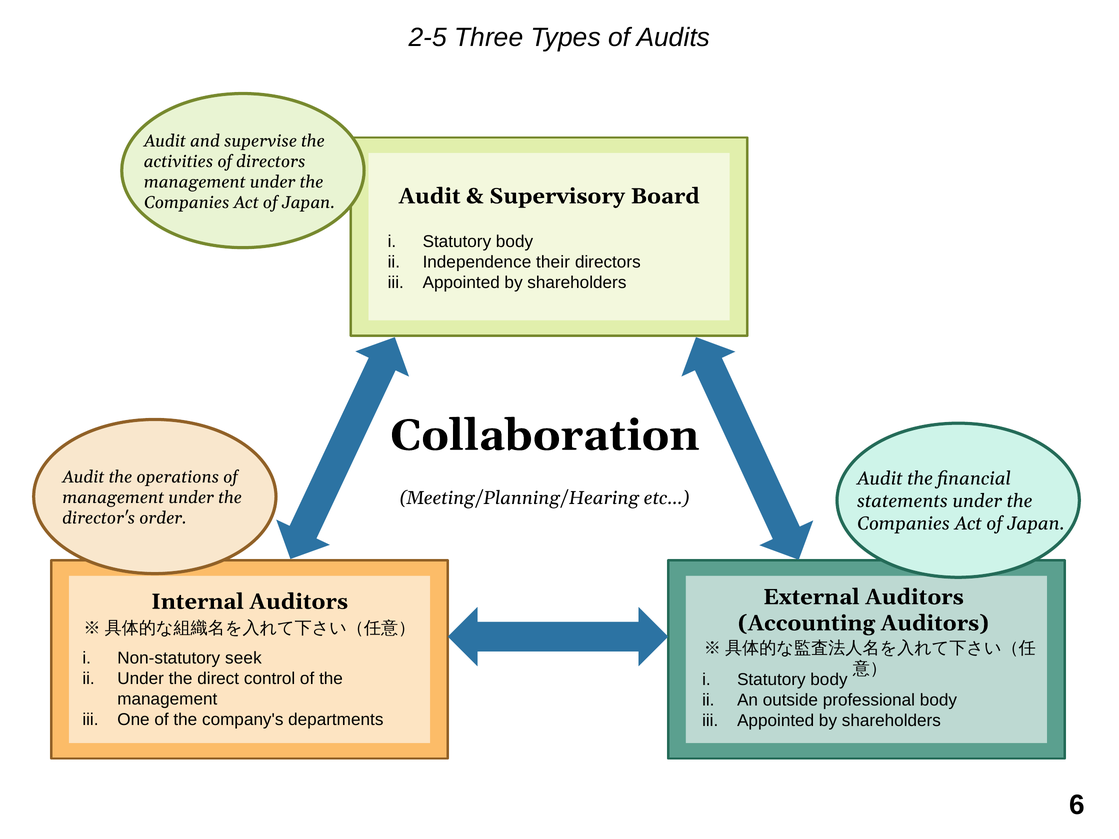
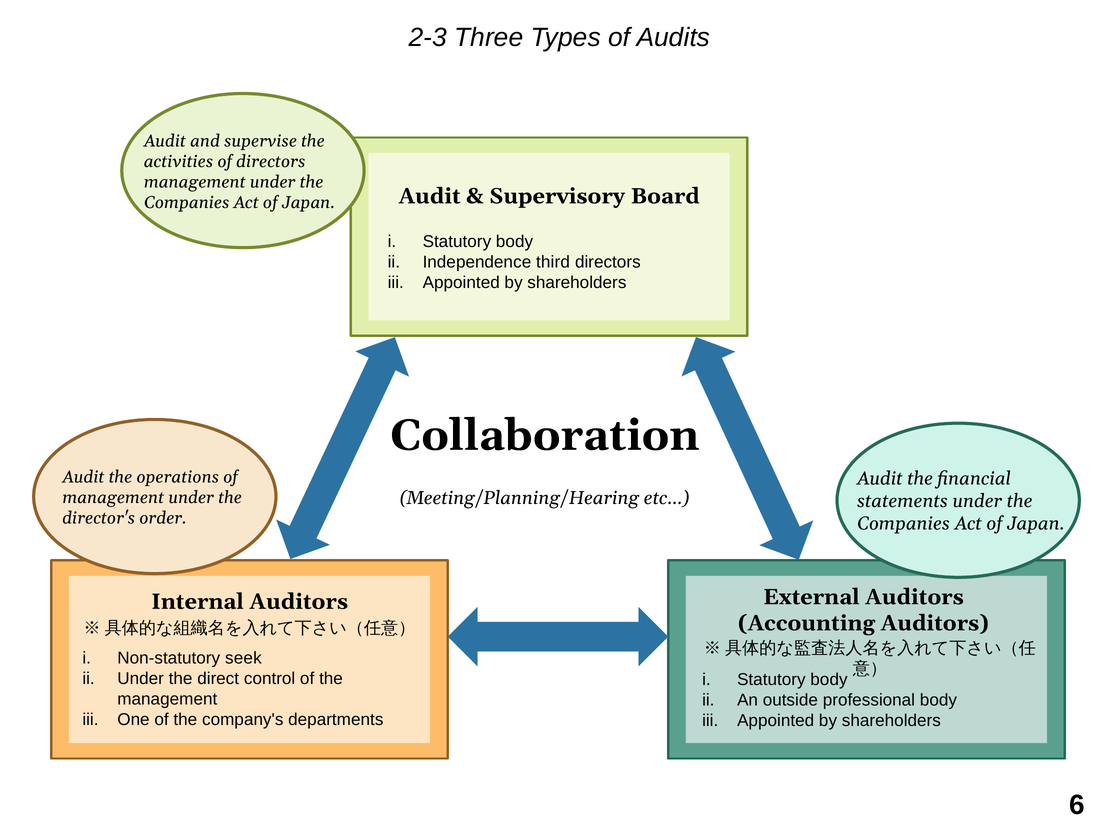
2-5: 2-5 -> 2-3
their: their -> third
